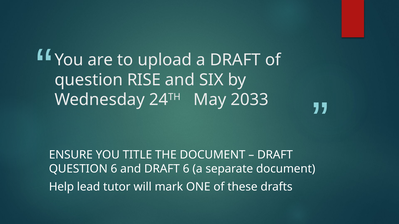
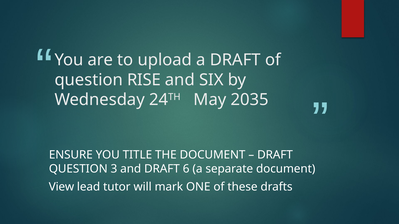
2033: 2033 -> 2035
QUESTION 6: 6 -> 3
Help: Help -> View
